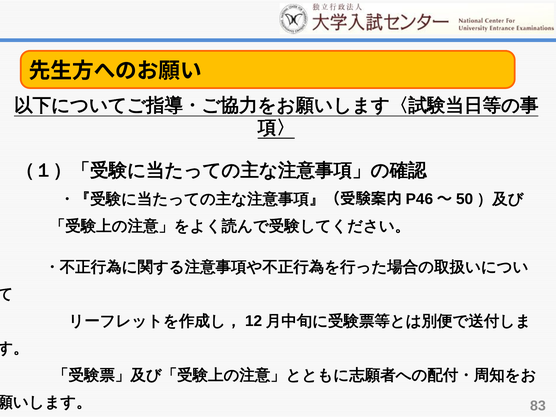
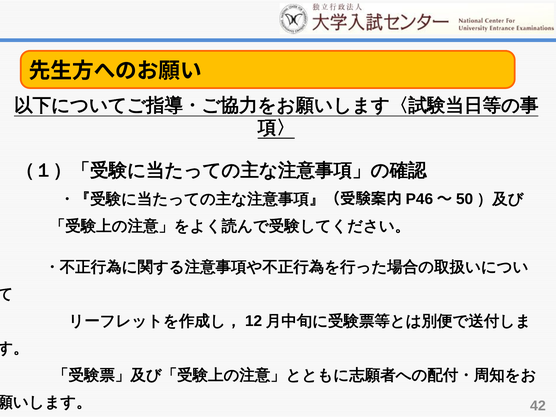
83: 83 -> 42
